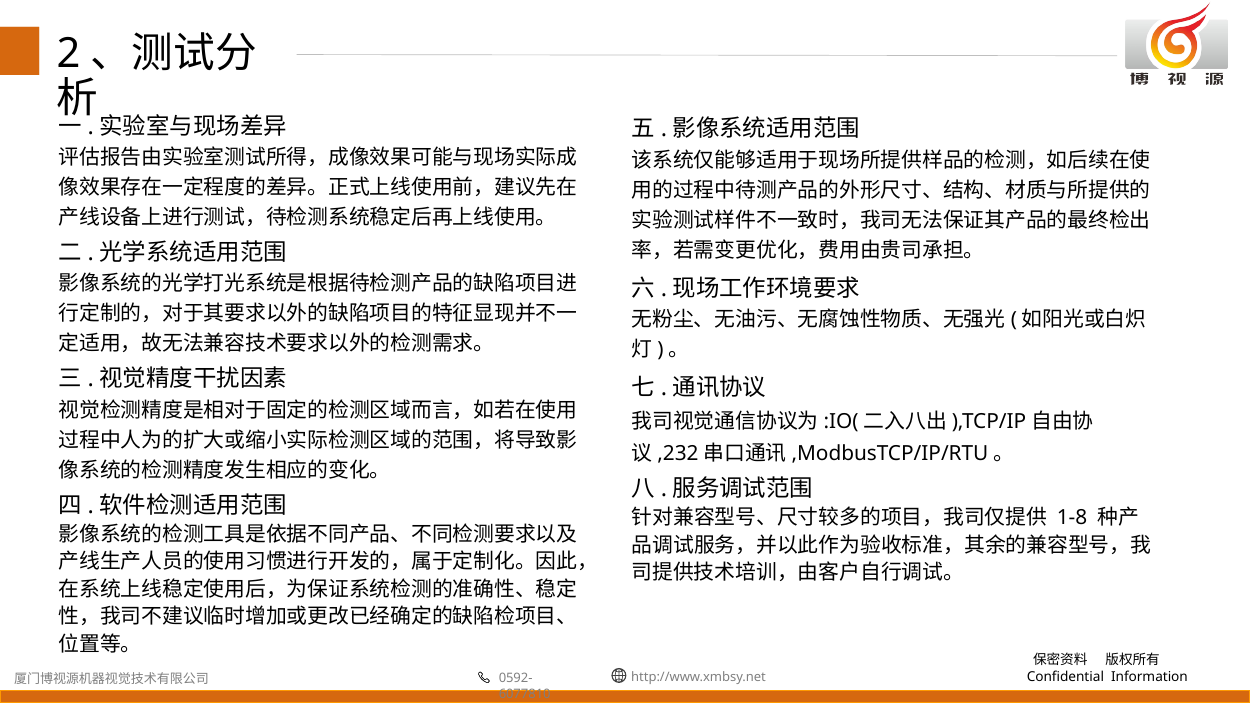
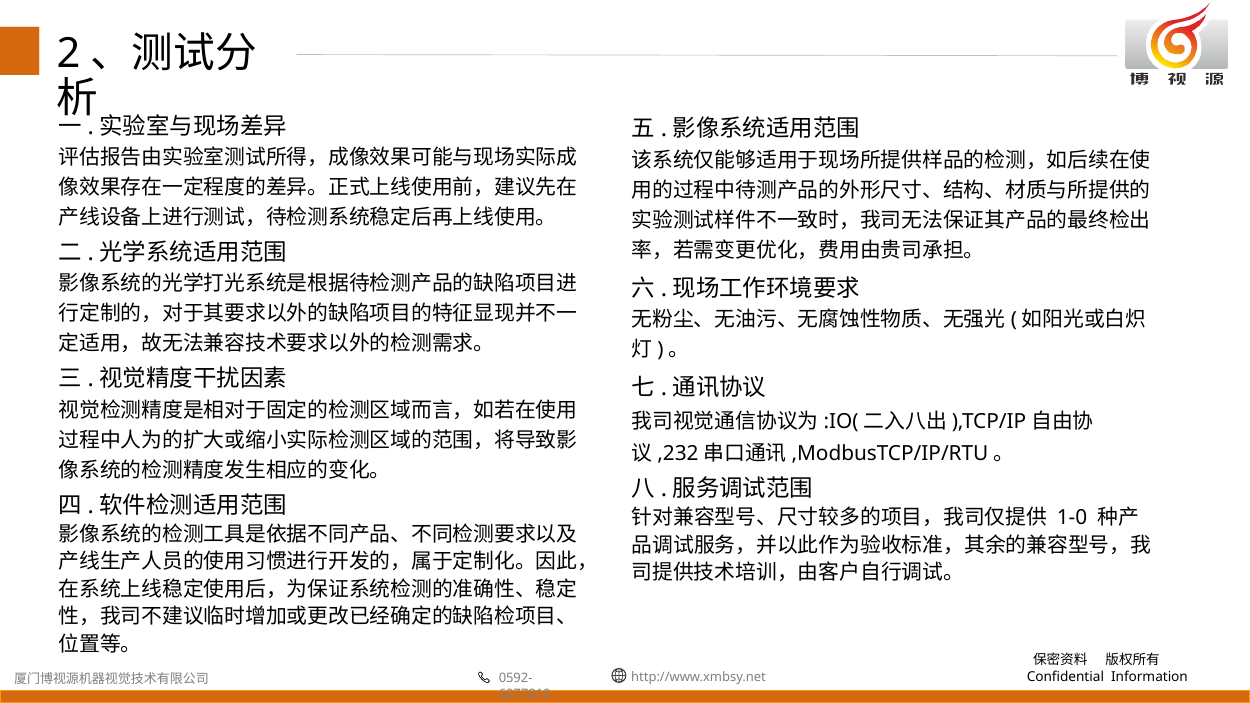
1-8: 1-8 -> 1-0
